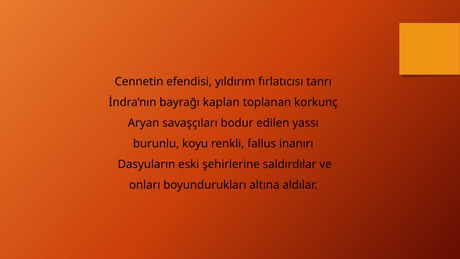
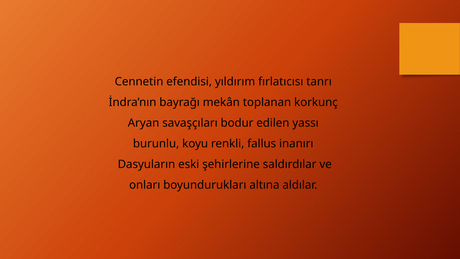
kaplan: kaplan -> mekân
